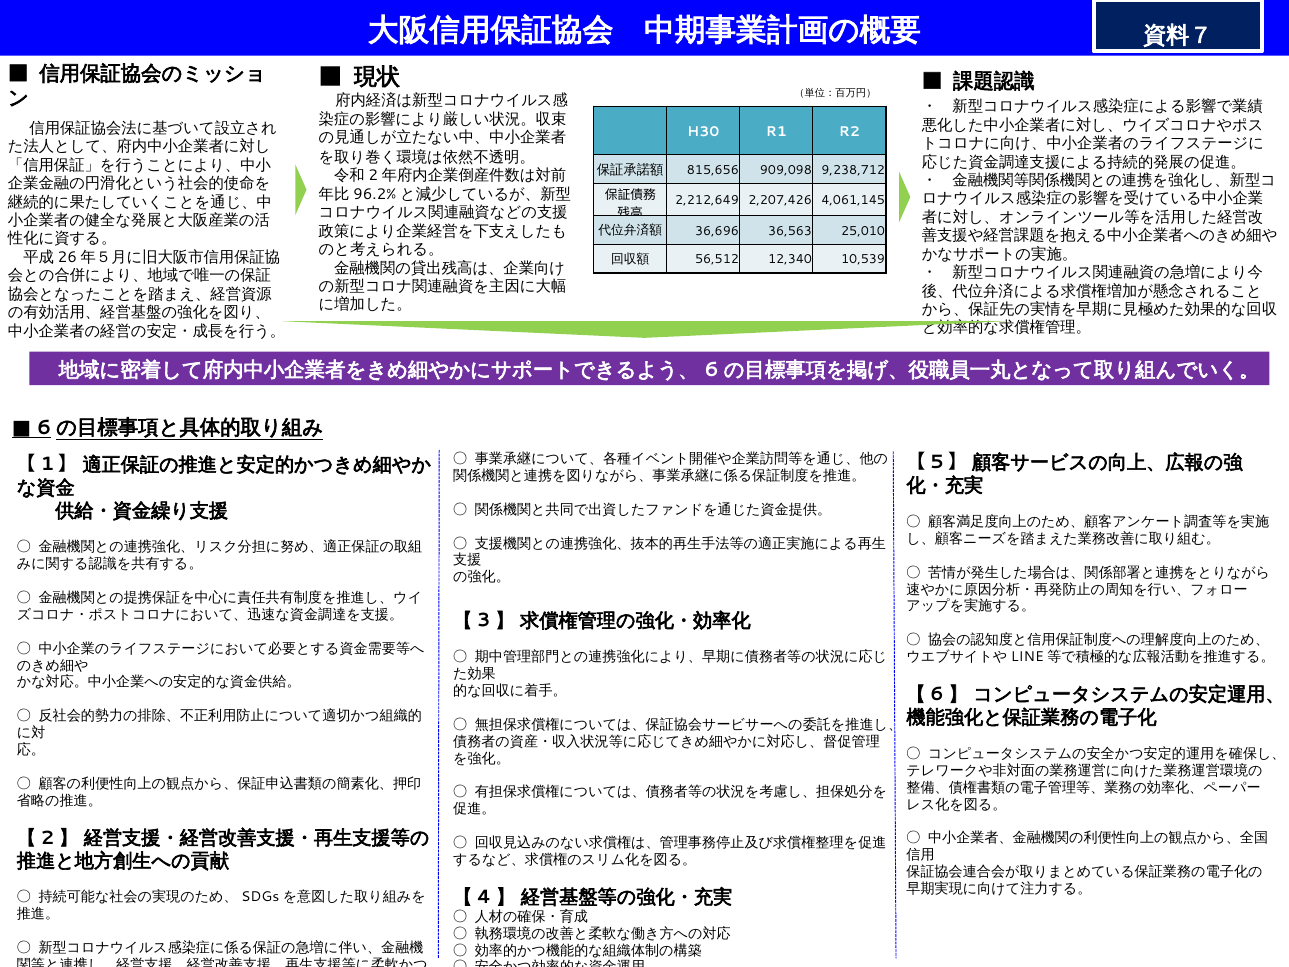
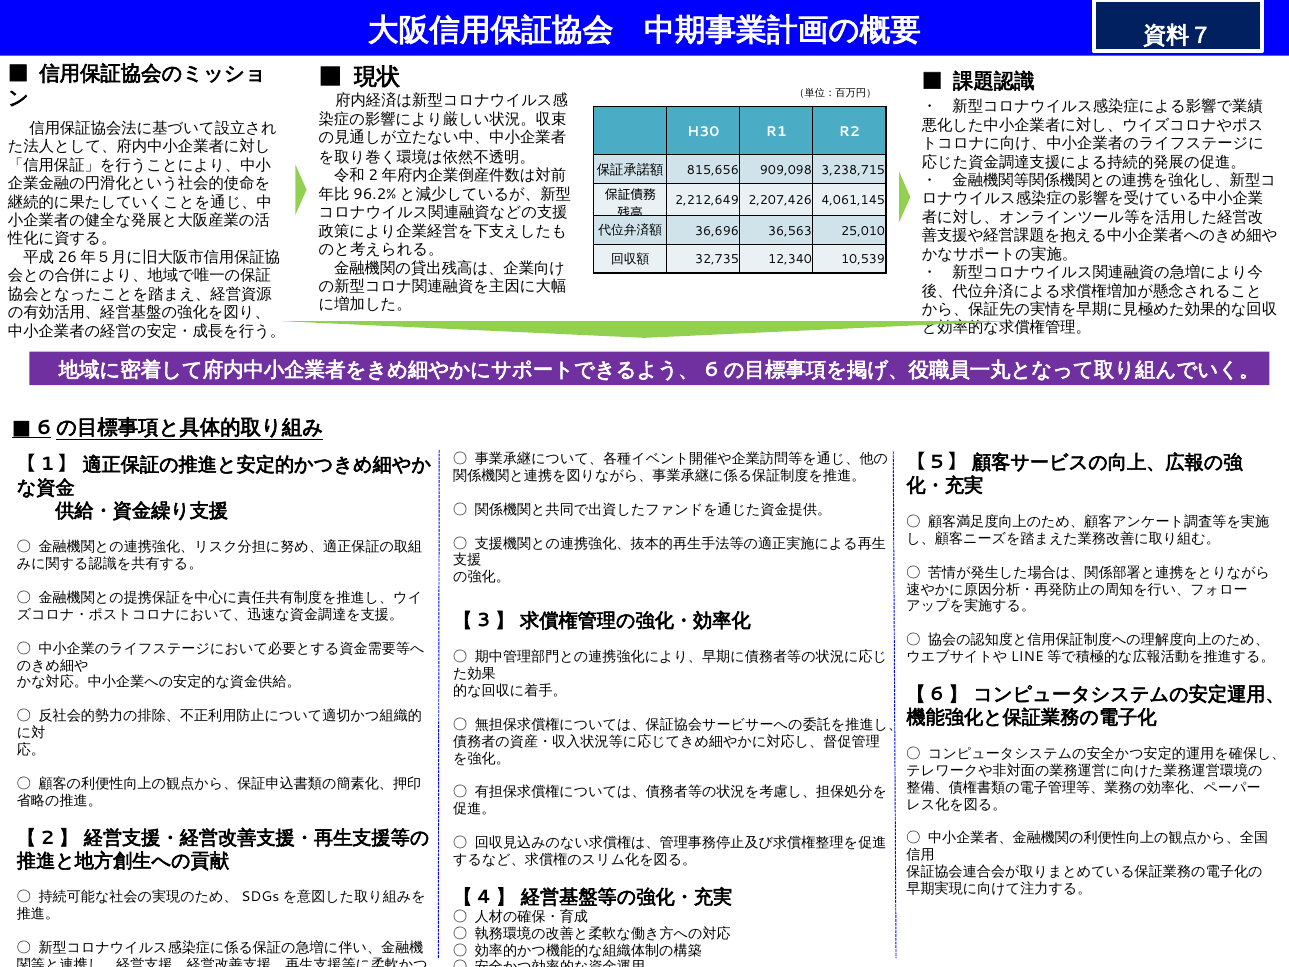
9,238,712: 9,238,712 -> 3,238,715
56,512: 56,512 -> 32,735
